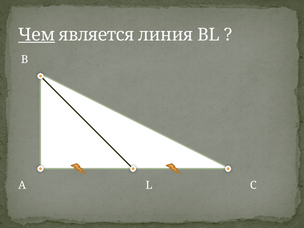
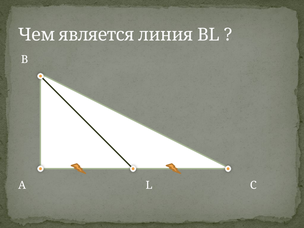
Чем underline: present -> none
